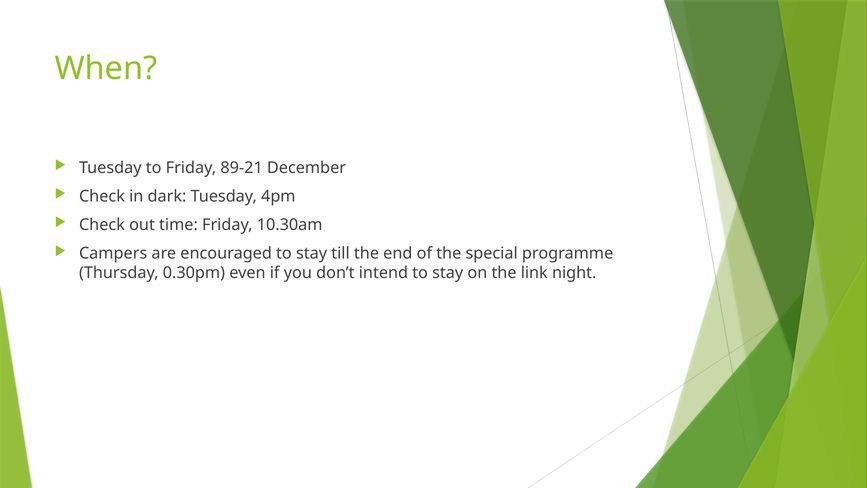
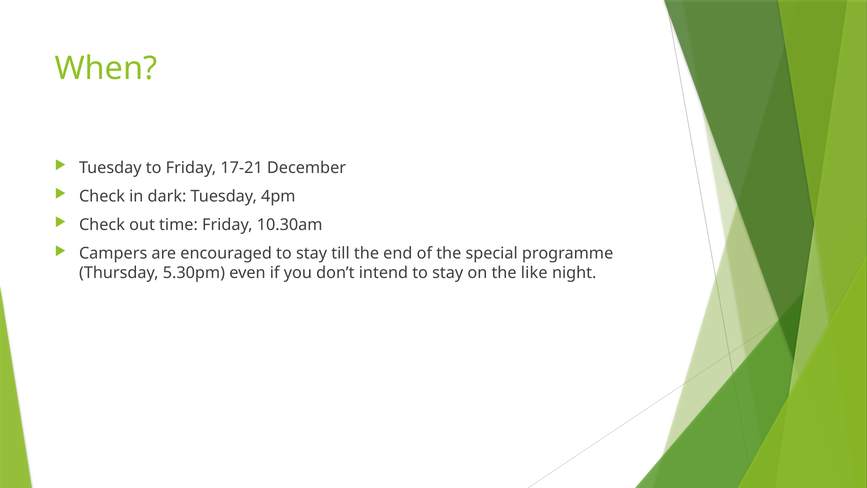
89-21: 89-21 -> 17-21
0.30pm: 0.30pm -> 5.30pm
link: link -> like
